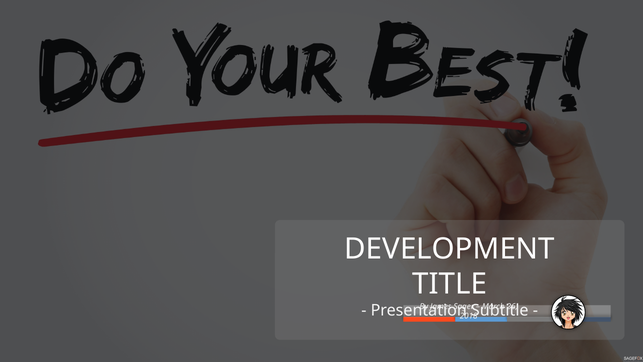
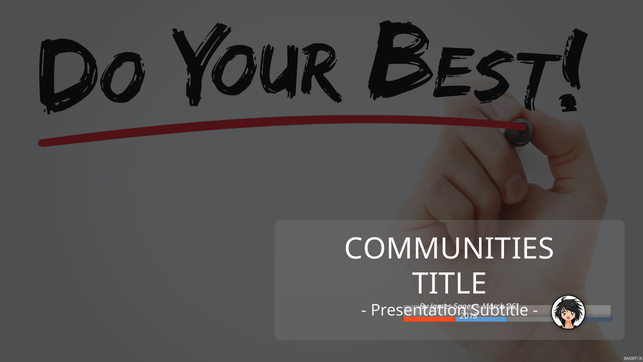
DEVELOPMENT: DEVELOPMENT -> COMMUNITIES
